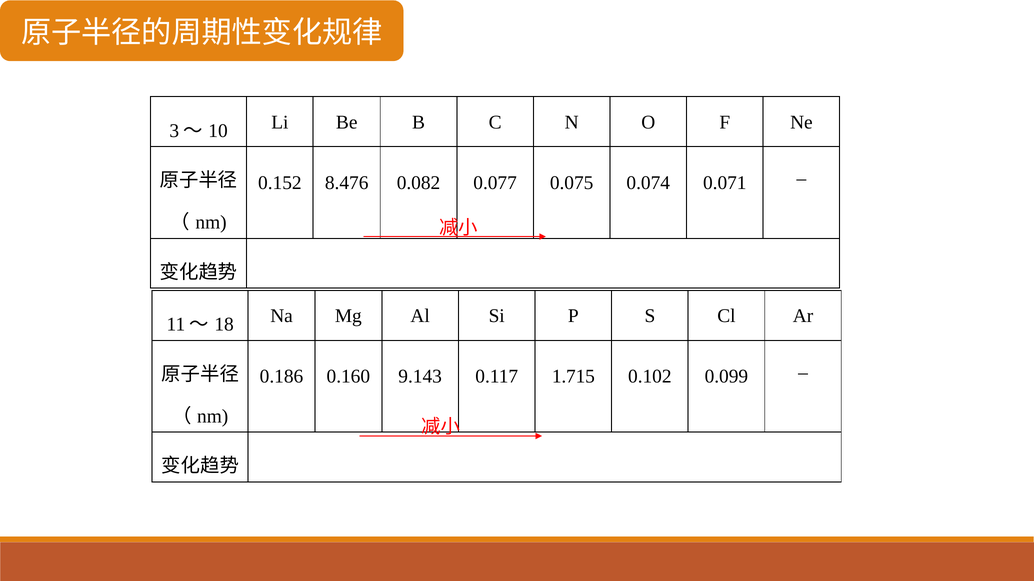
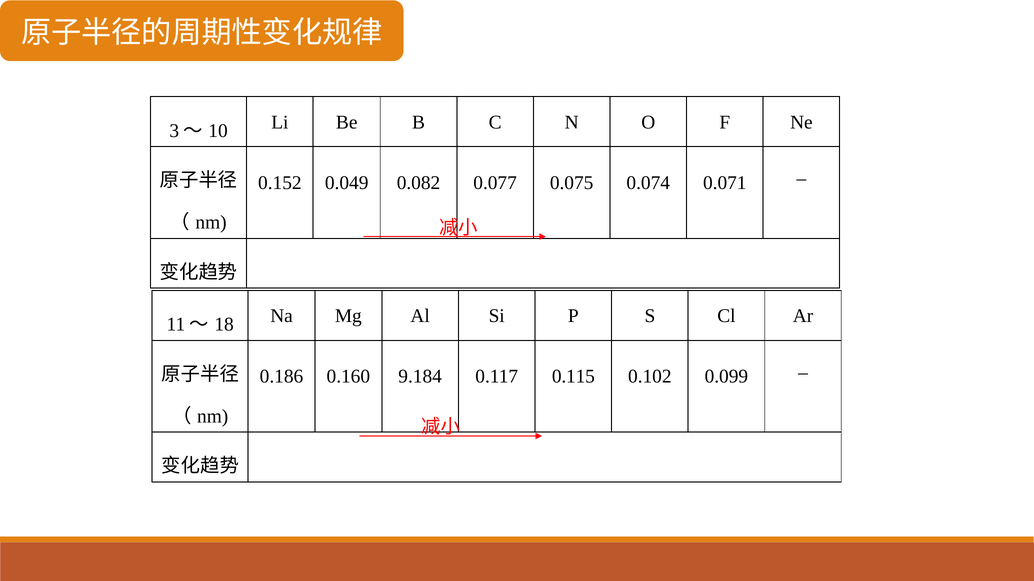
8.476: 8.476 -> 0.049
9.143: 9.143 -> 9.184
1.715: 1.715 -> 0.115
